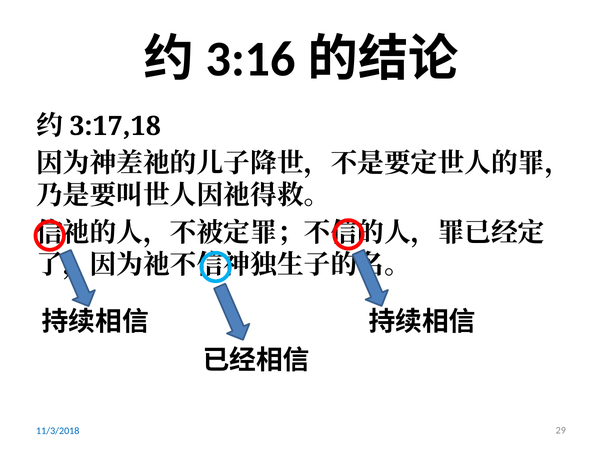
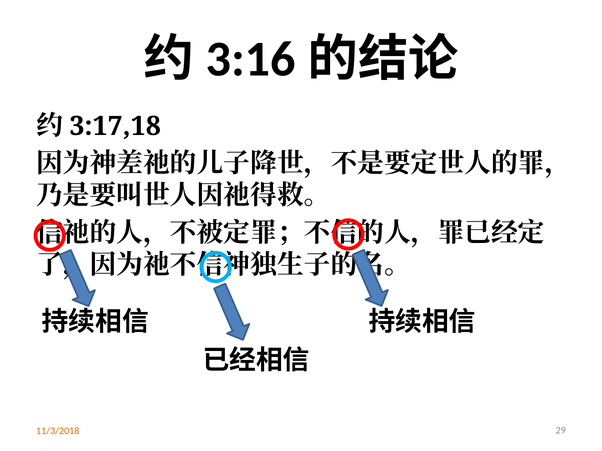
11/3/2018 colour: blue -> orange
